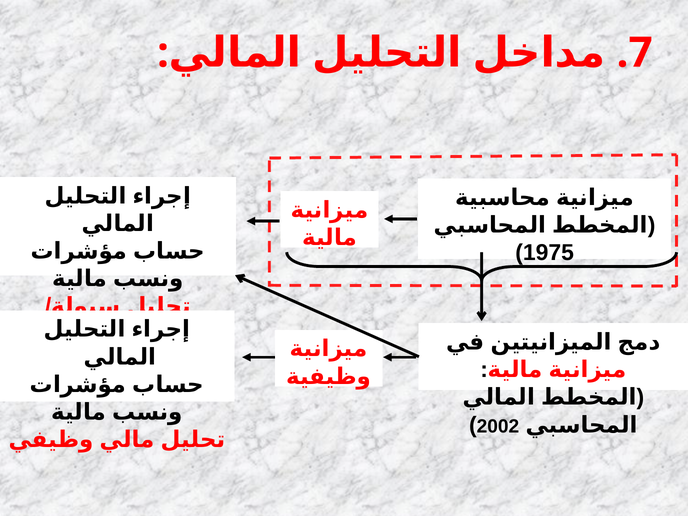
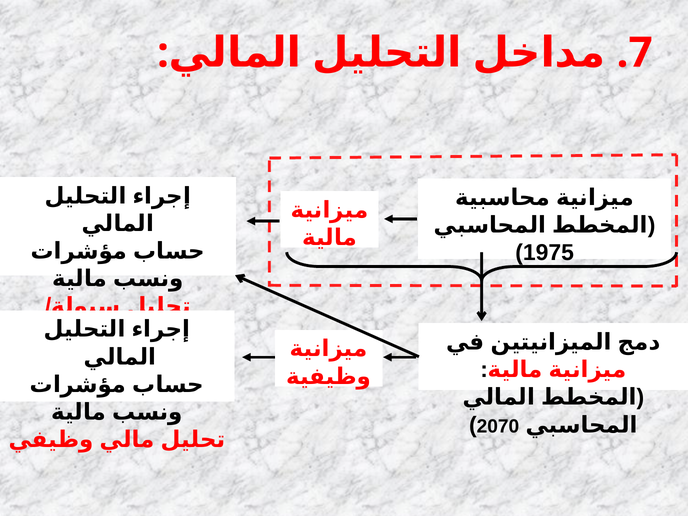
2002: 2002 -> 2070
